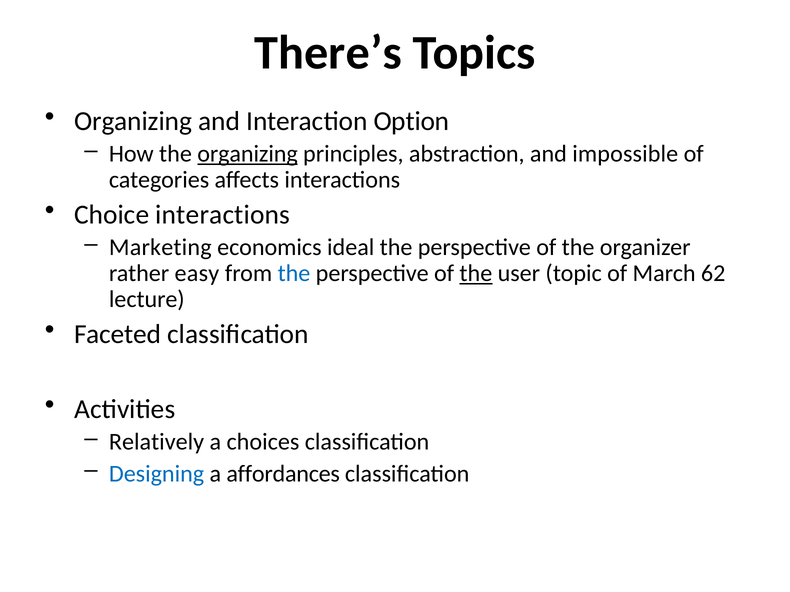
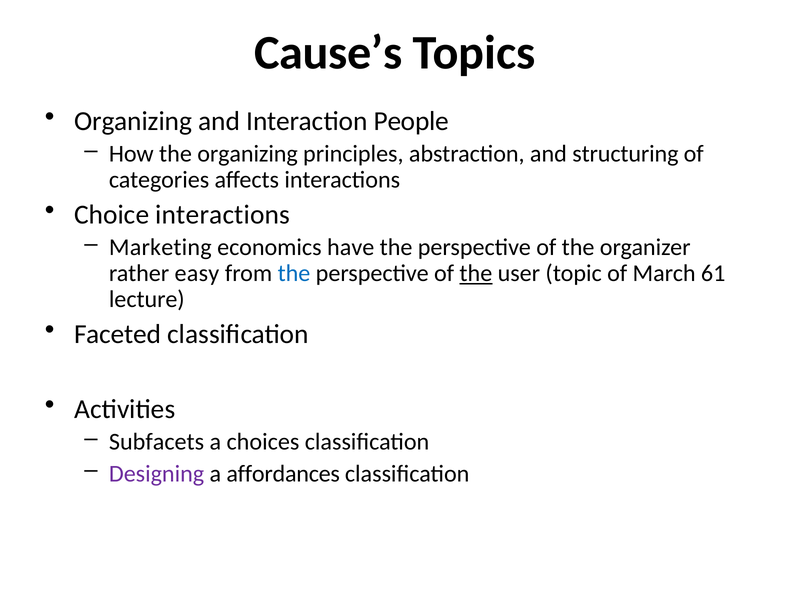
There’s: There’s -> Cause’s
Option: Option -> People
organizing at (248, 154) underline: present -> none
impossible: impossible -> structuring
ideal: ideal -> have
62: 62 -> 61
Relatively: Relatively -> Subfacets
Designing colour: blue -> purple
